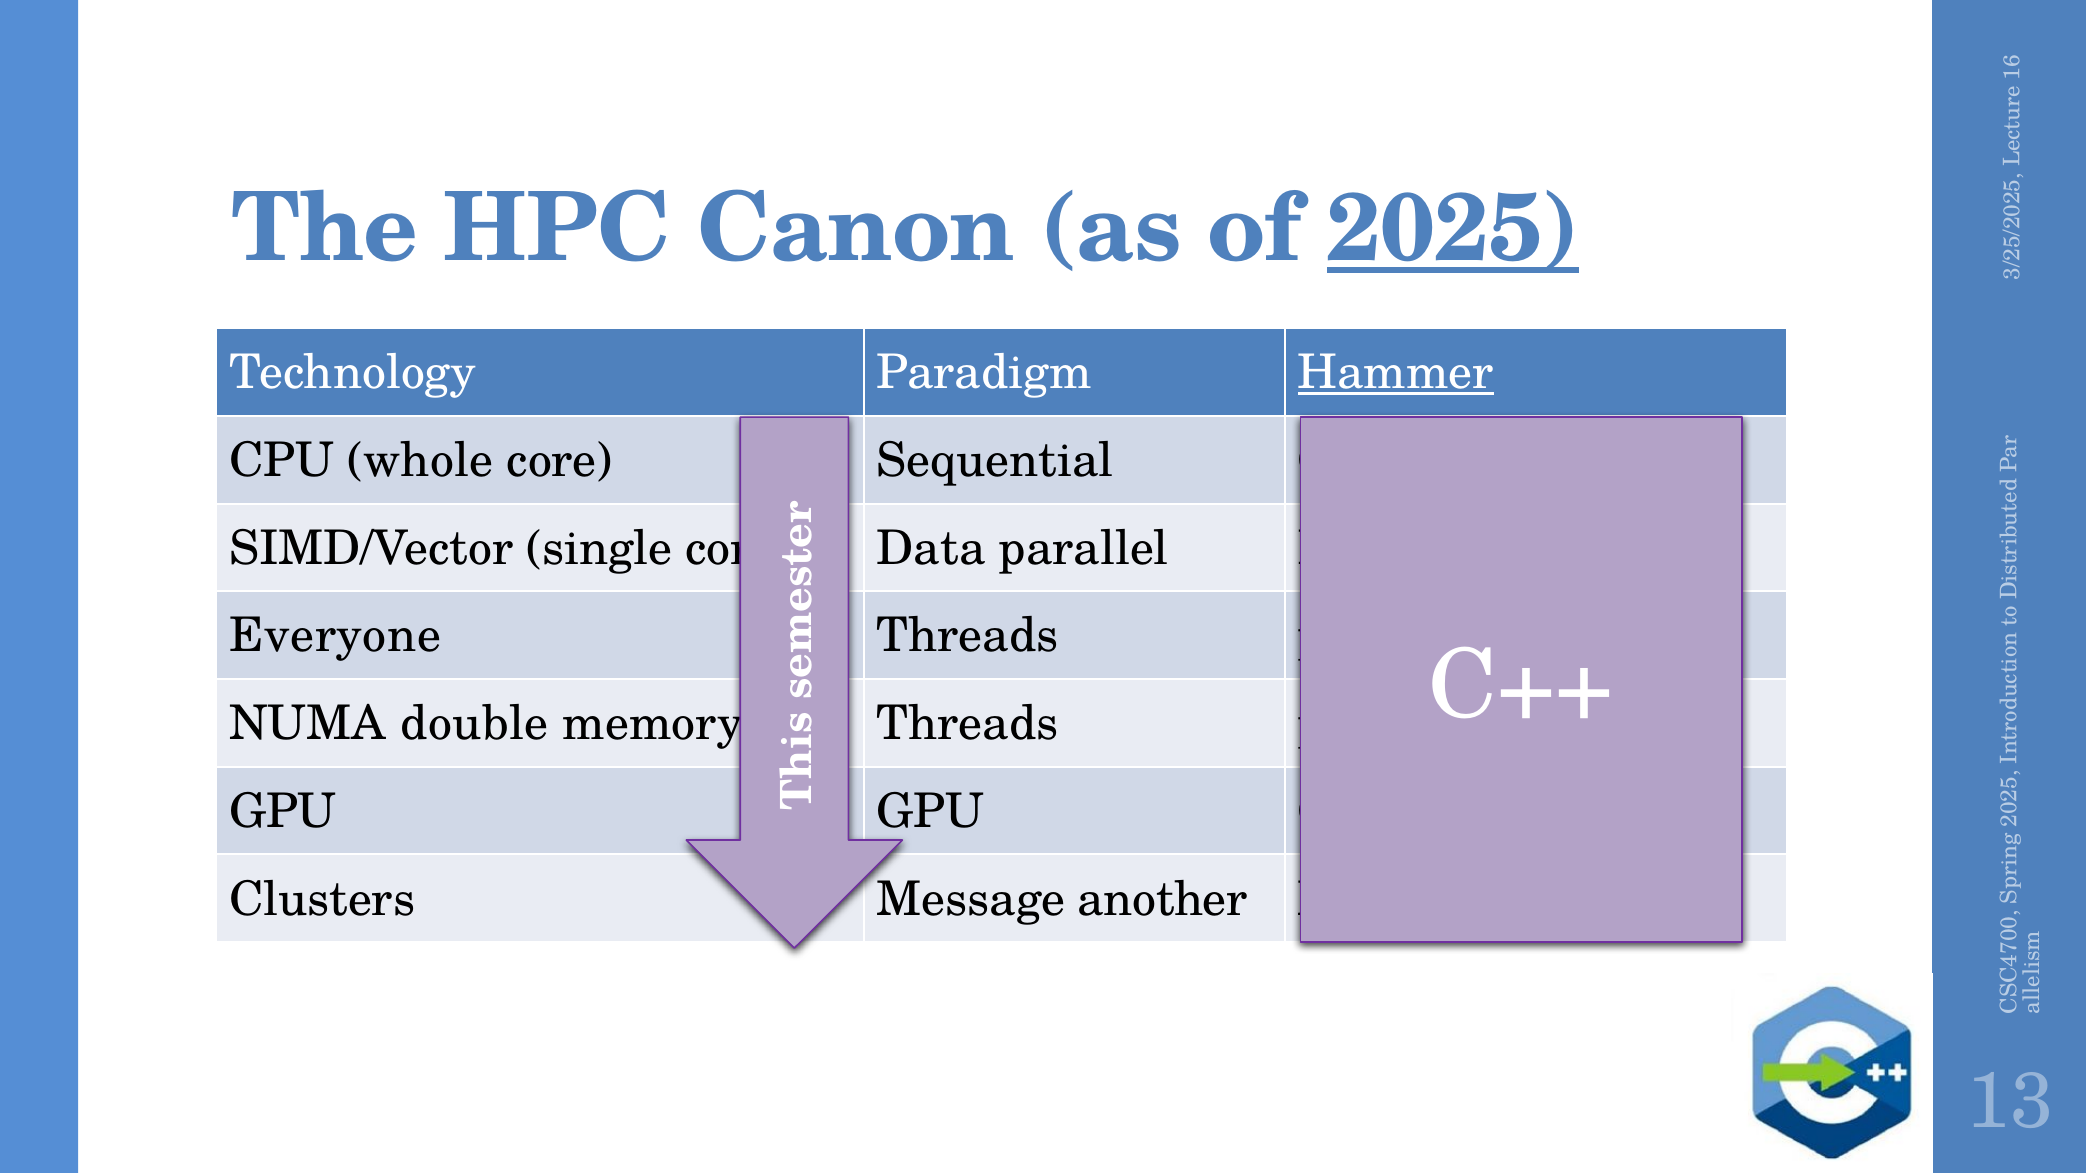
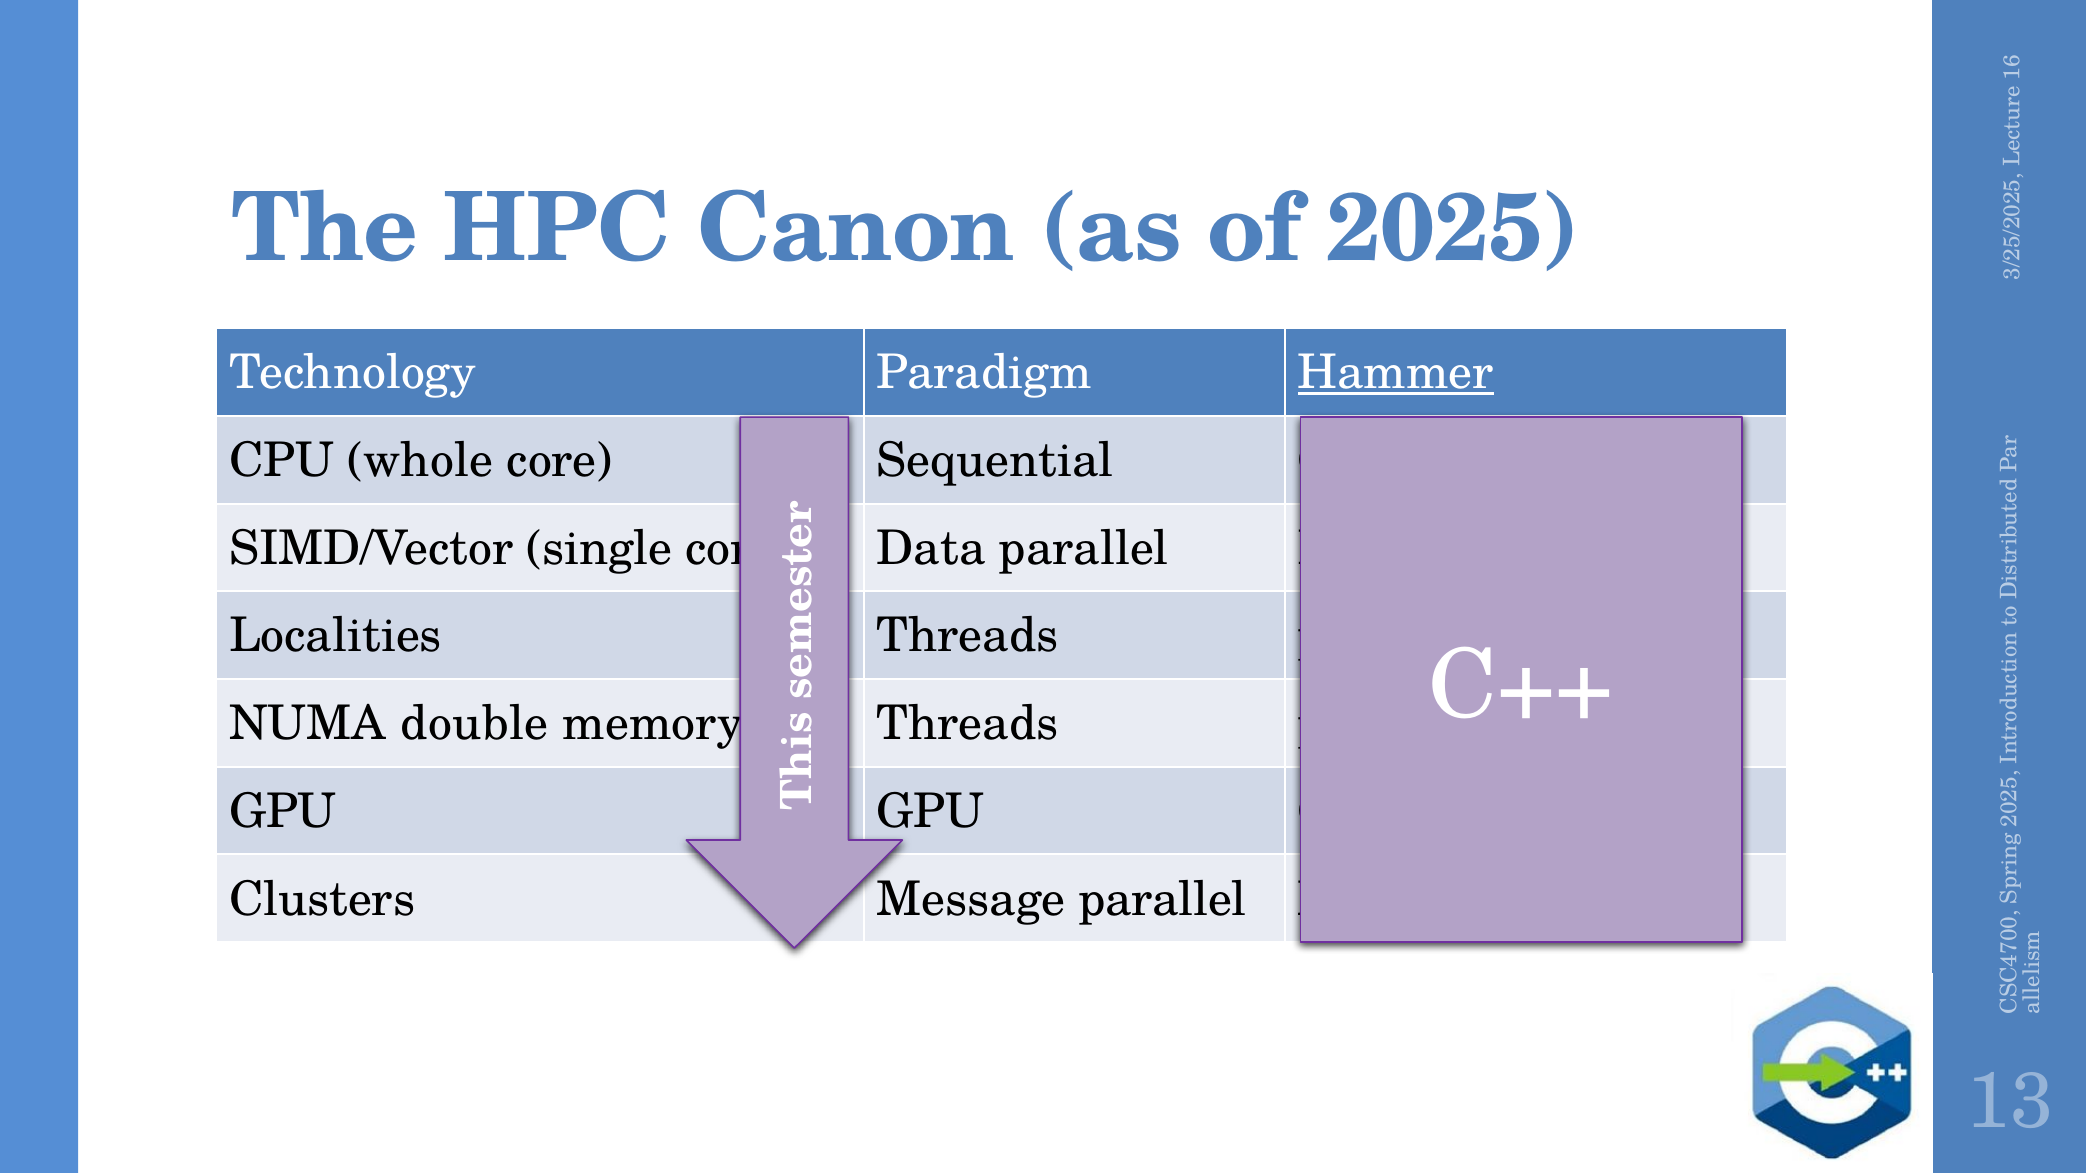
2025 underline: present -> none
Everyone: Everyone -> Localities
another at (1163, 900): another -> parallel
